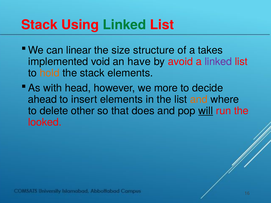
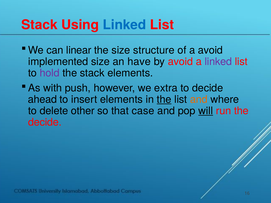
Linked at (124, 25) colour: green -> blue
a takes: takes -> avoid
implemented void: void -> size
hold colour: orange -> purple
head: head -> push
more: more -> extra
the at (164, 100) underline: none -> present
does: does -> case
looked at (45, 122): looked -> decide
